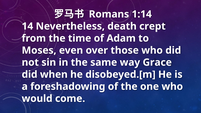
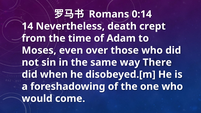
1:14: 1:14 -> 0:14
Grace: Grace -> There
